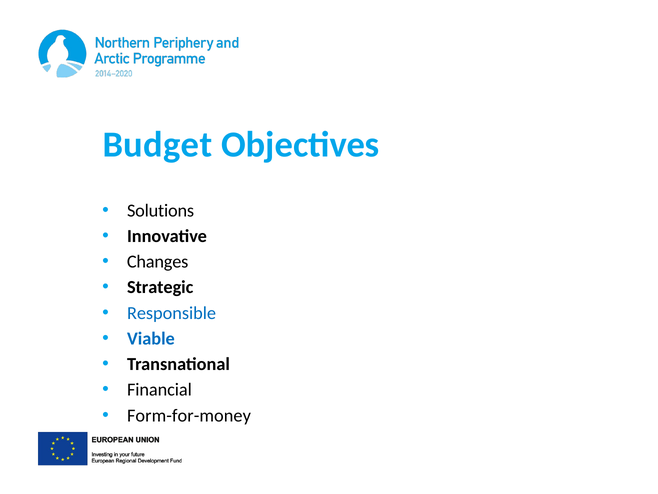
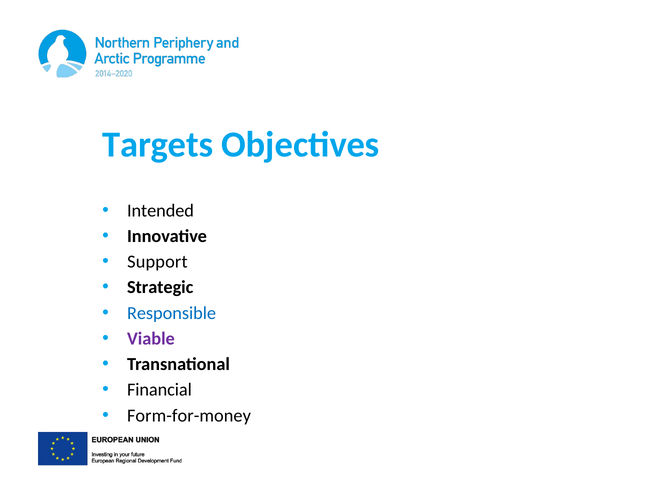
Budget: Budget -> Targets
Solutions: Solutions -> Intended
Changes: Changes -> Support
Viable colour: blue -> purple
